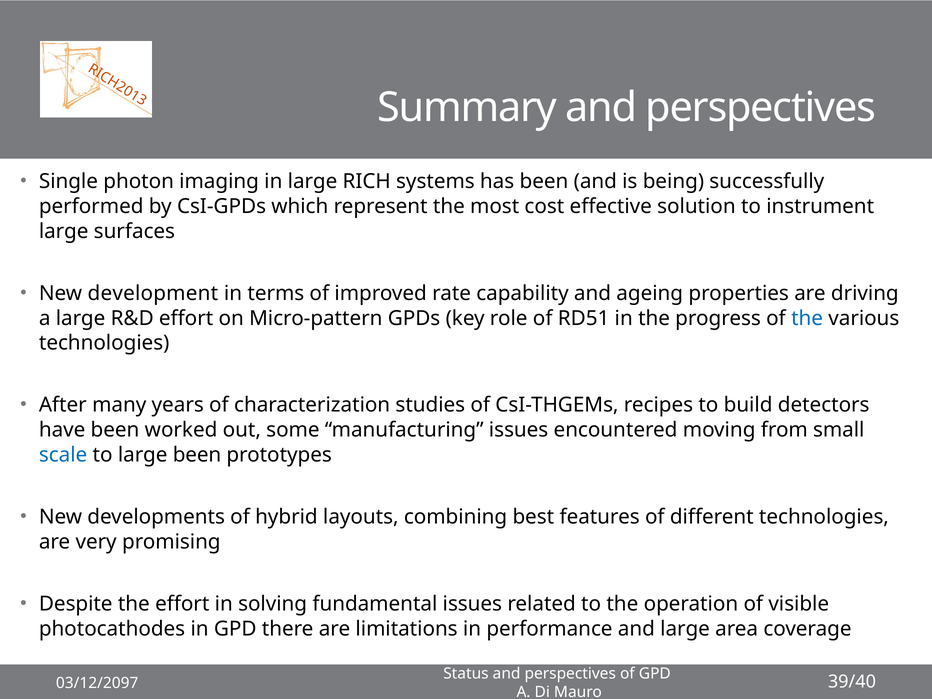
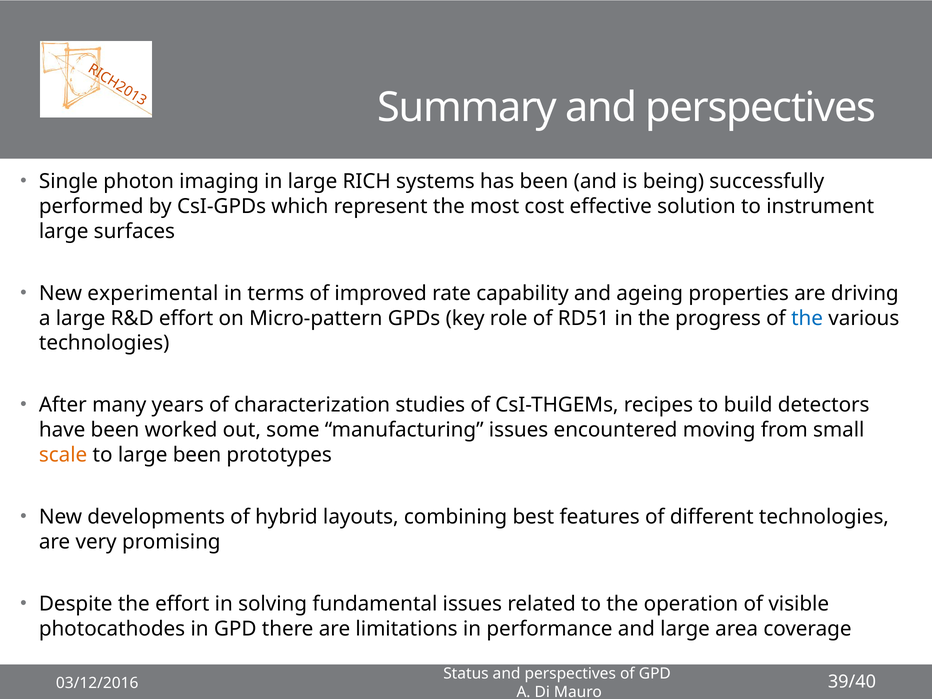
development: development -> experimental
scale colour: blue -> orange
03/12/2097: 03/12/2097 -> 03/12/2016
